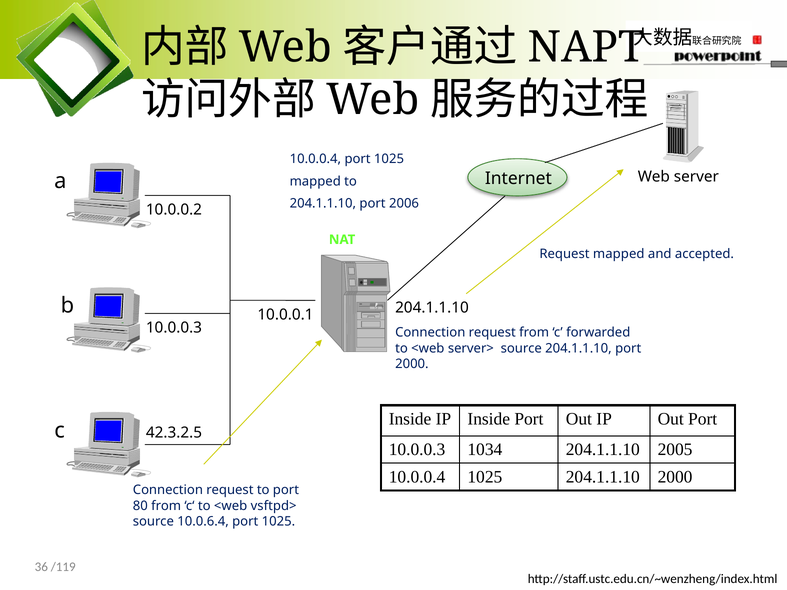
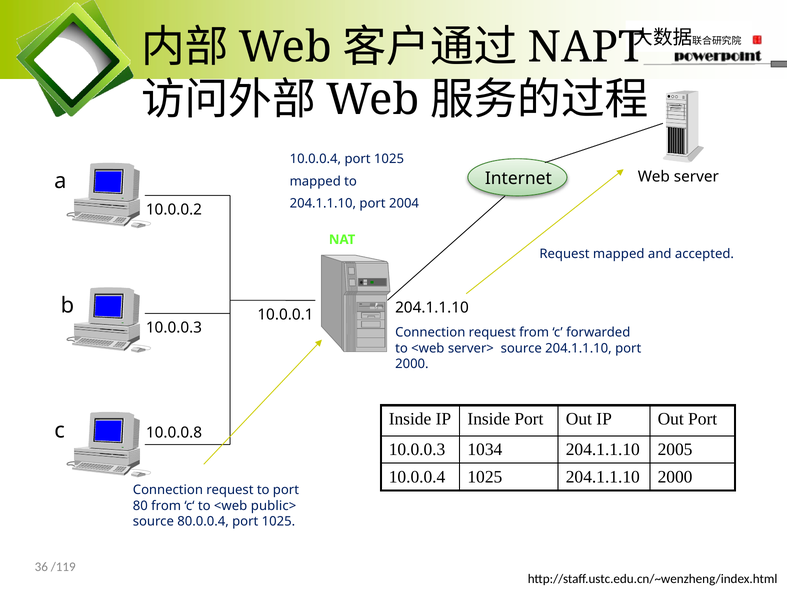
2006: 2006 -> 2004
42.3.2.5: 42.3.2.5 -> 10.0.0.8
vsftpd>: vsftpd> -> public>
10.0.6.4: 10.0.6.4 -> 80.0.0.4
